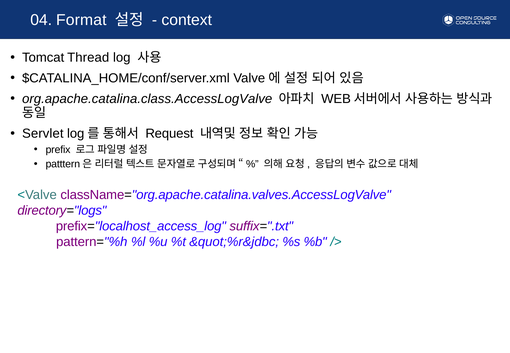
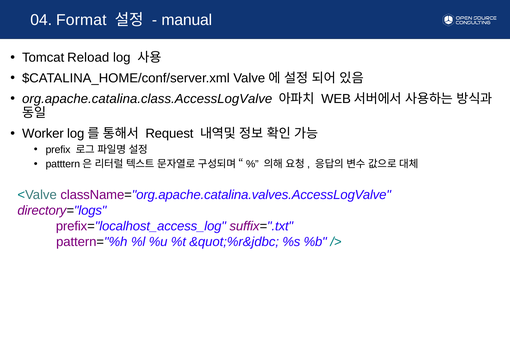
context: context -> manual
Thread: Thread -> Reload
Servlet: Servlet -> Worker
